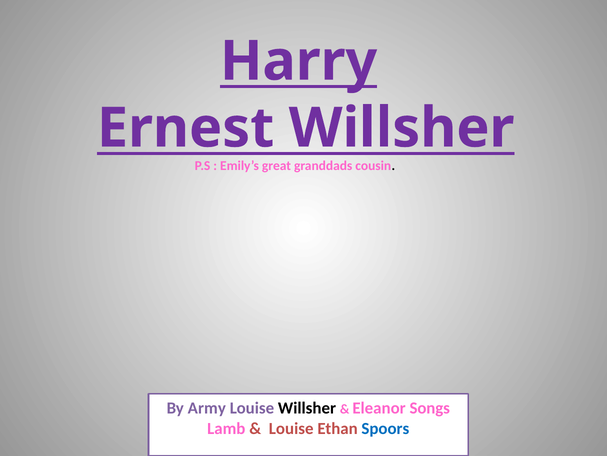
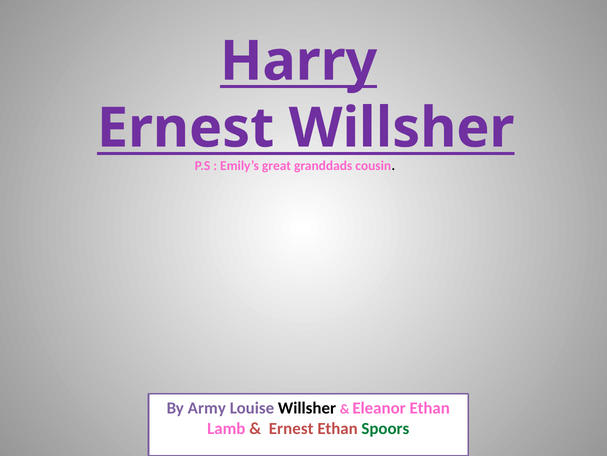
Eleanor Songs: Songs -> Ethan
Louise at (291, 428): Louise -> Ernest
Spoors colour: blue -> green
